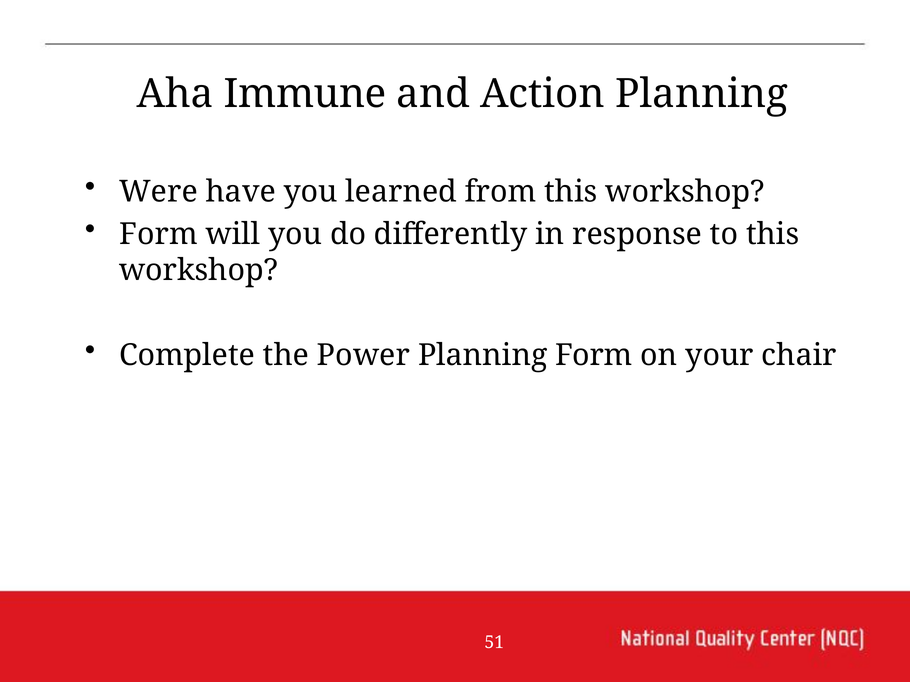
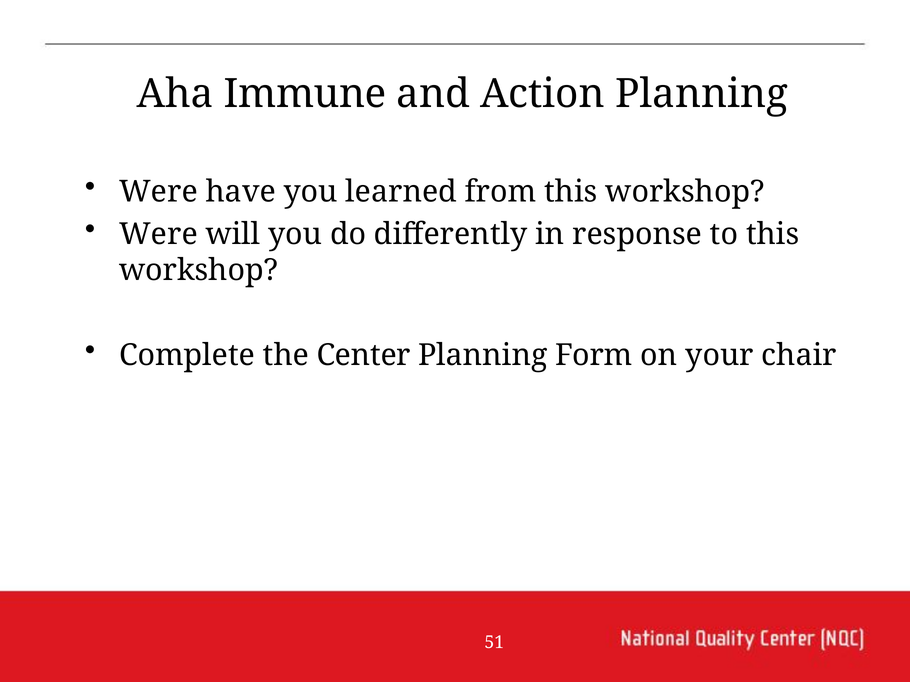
Form at (158, 234): Form -> Were
Power: Power -> Center
